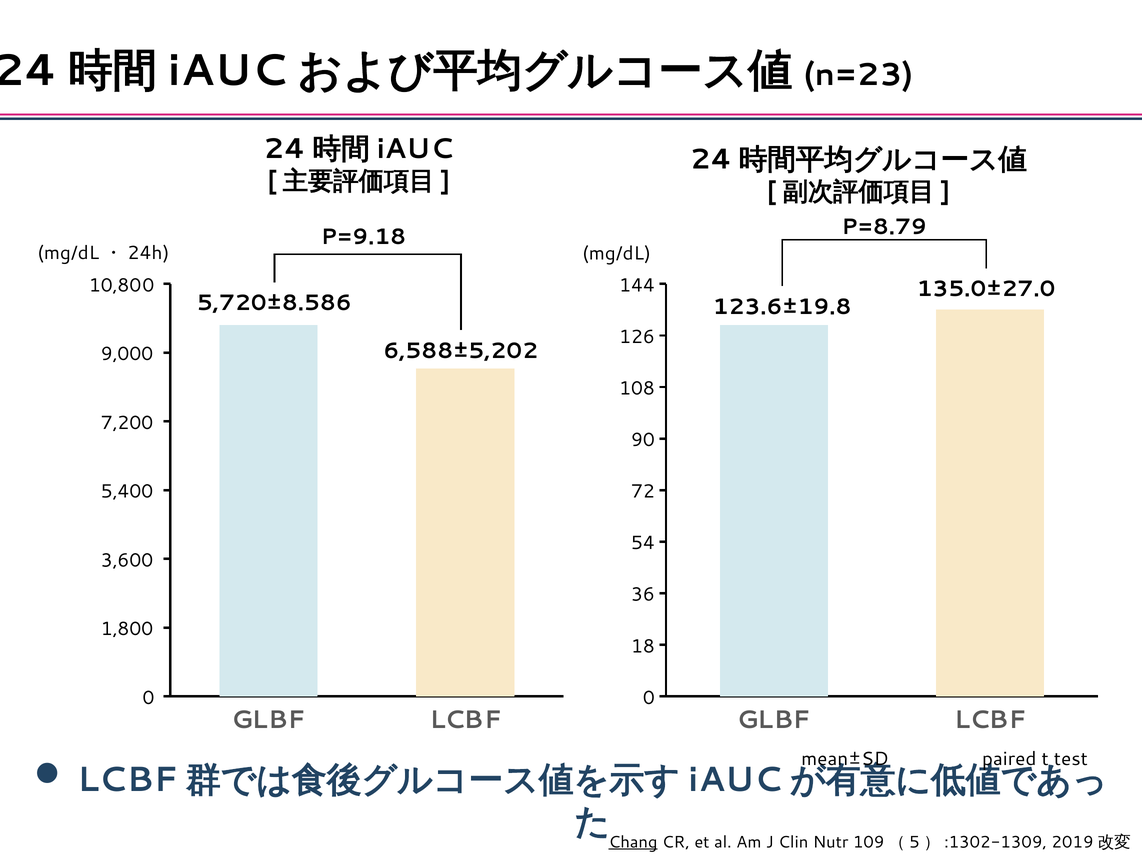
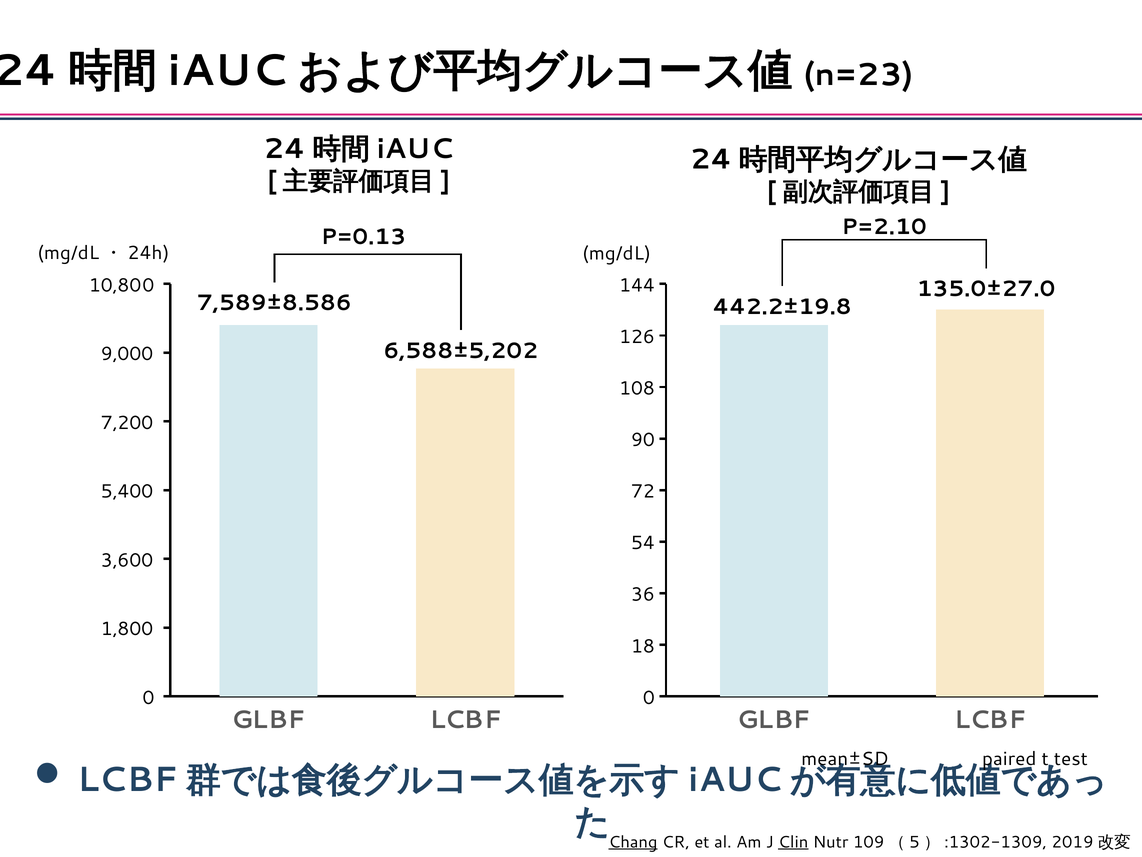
P=8.79: P=8.79 -> P=2.10
P=9.18: P=9.18 -> P=0.13
5,720±8.586: 5,720±8.586 -> 7,589±8.586
123.6±19.8: 123.6±19.8 -> 442.2±19.8
Clin underline: none -> present
